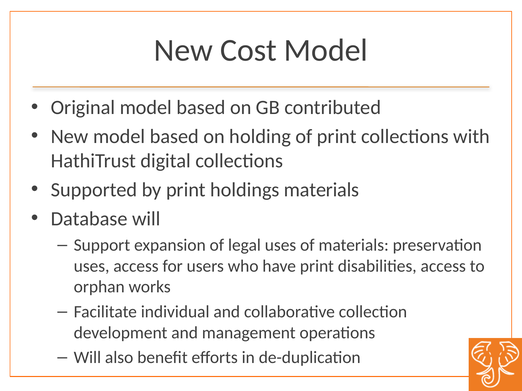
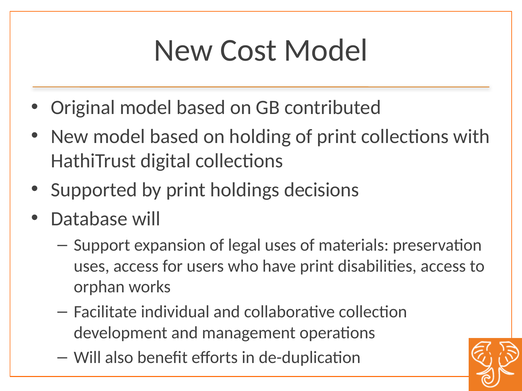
holdings materials: materials -> decisions
